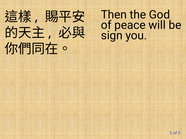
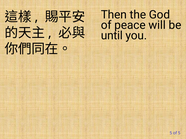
sign: sign -> until
